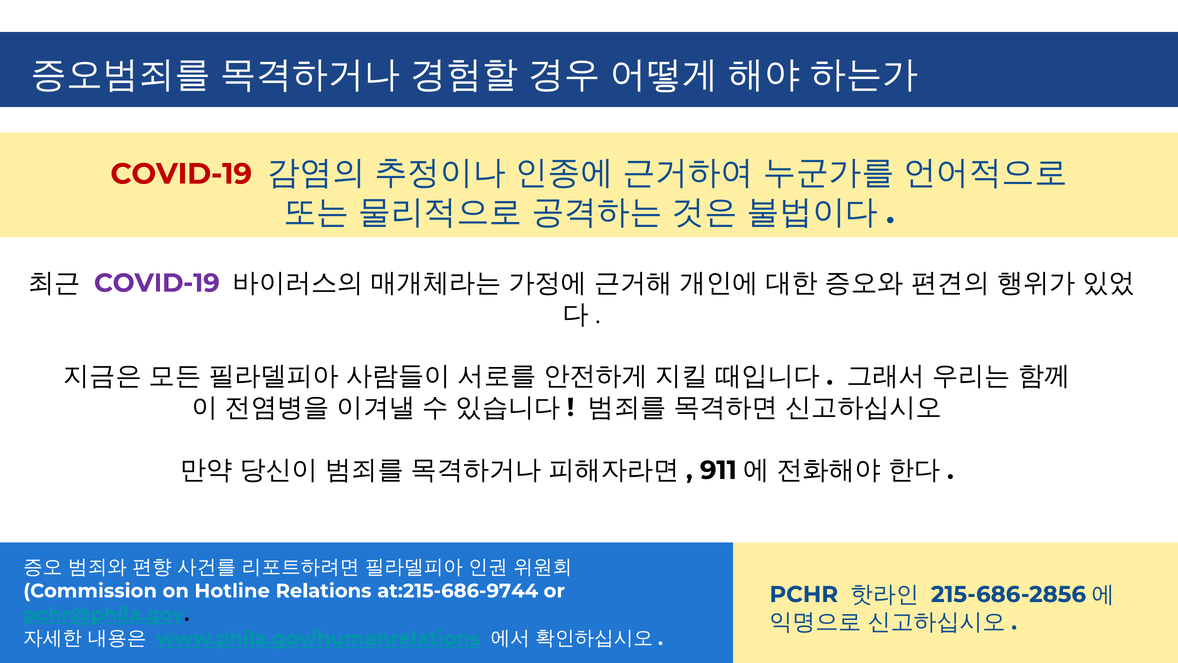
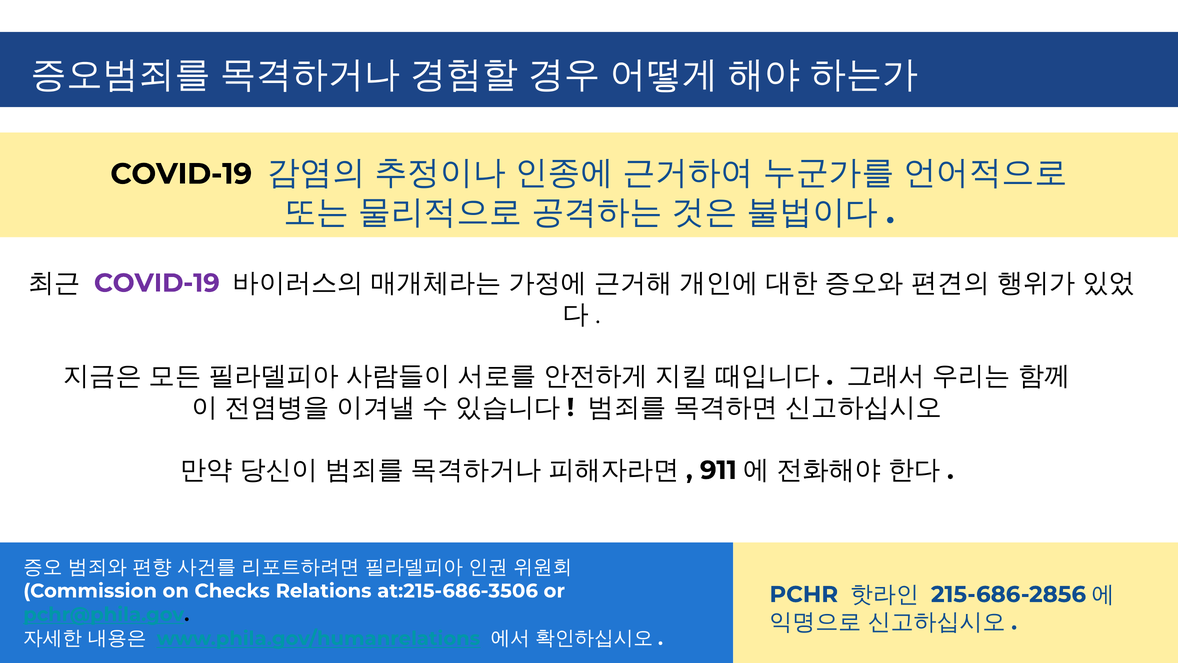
COVID-19 at (181, 174) colour: red -> black
Hotline: Hotline -> Checks
at:215-686-9744: at:215-686-9744 -> at:215-686-3506
